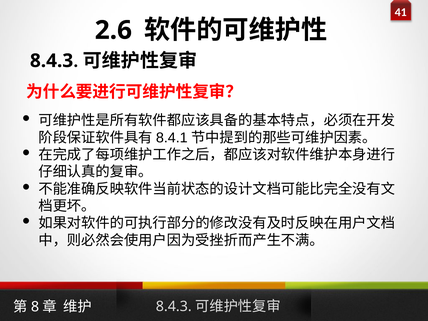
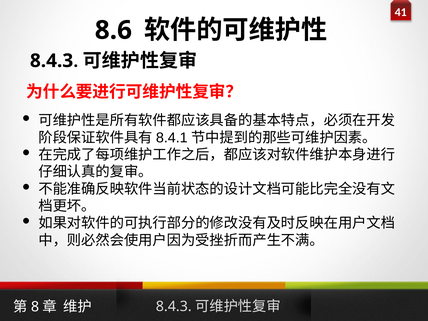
2.6: 2.6 -> 8.6
